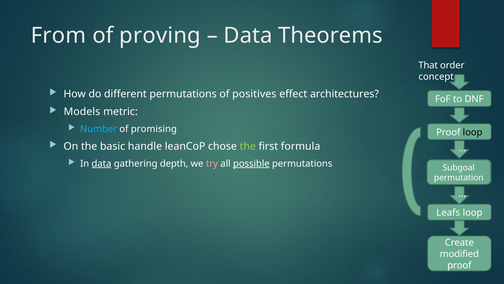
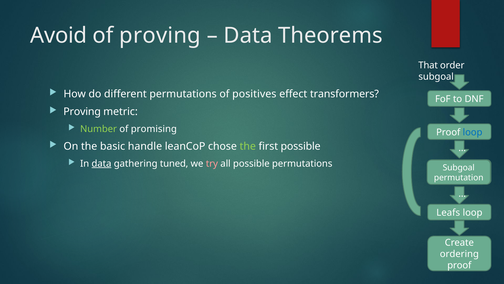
From: From -> Avoid
concept at (436, 76): concept -> subgoal
architectures: architectures -> transformers
Models at (82, 112): Models -> Proving
Number colour: light blue -> light green
loop at (473, 132) colour: black -> blue
first formula: formula -> possible
depth: depth -> tuned
possible at (251, 163) underline: present -> none
modified: modified -> ordering
